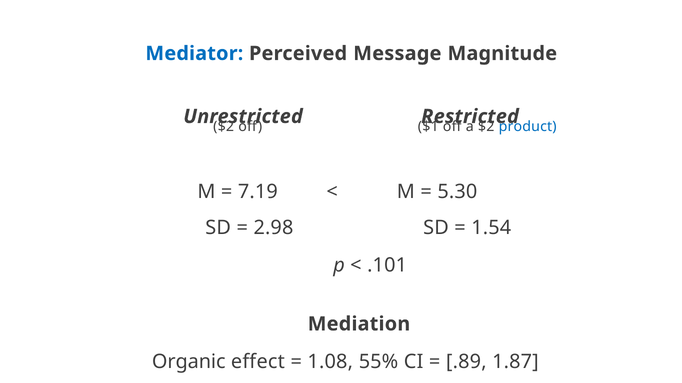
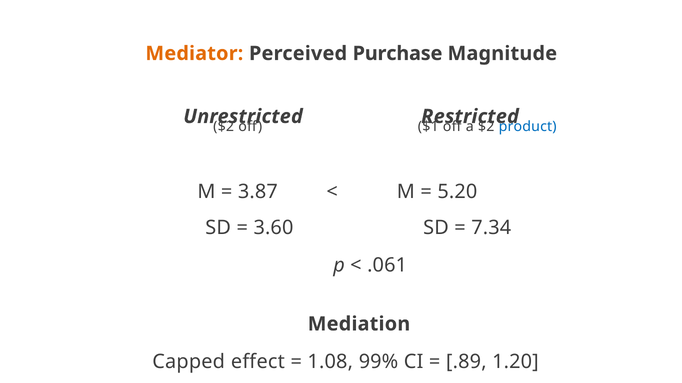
Mediator colour: blue -> orange
Message: Message -> Purchase
7.19: 7.19 -> 3.87
5.30: 5.30 -> 5.20
2.98: 2.98 -> 3.60
1.54: 1.54 -> 7.34
.101: .101 -> .061
Organic: Organic -> Capped
55%: 55% -> 99%
1.87: 1.87 -> 1.20
